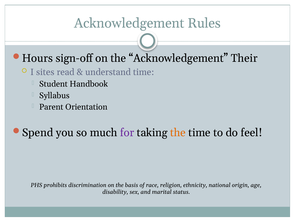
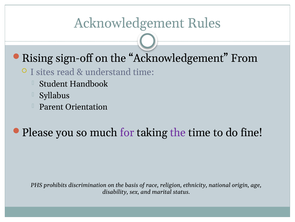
Hours: Hours -> Rising
Their: Their -> From
Spend: Spend -> Please
the at (178, 132) colour: orange -> purple
feel: feel -> fine
